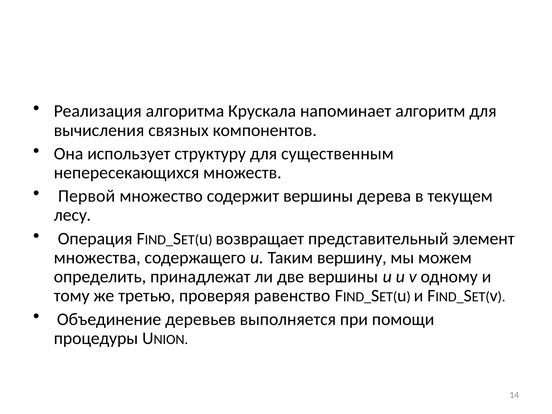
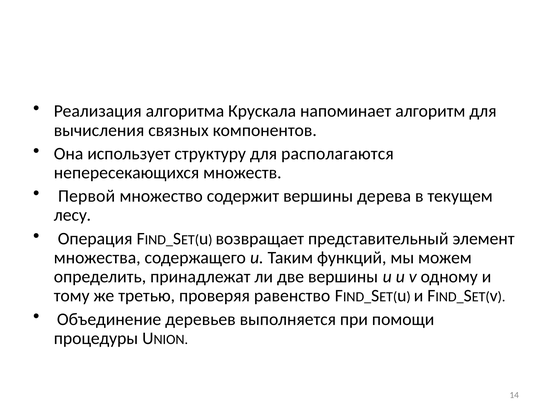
существенным: существенным -> располагаются
вершину: вершину -> функций
